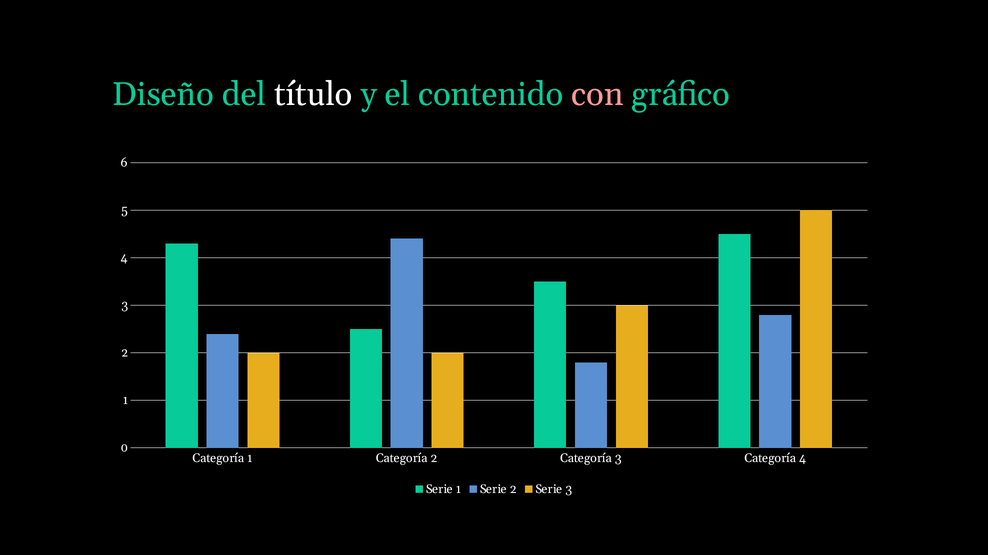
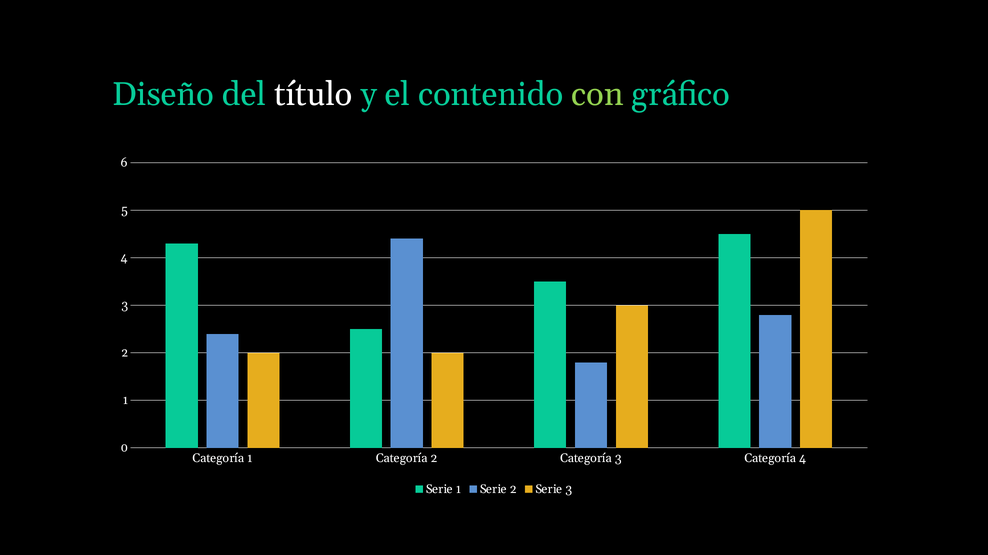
con colour: pink -> light green
